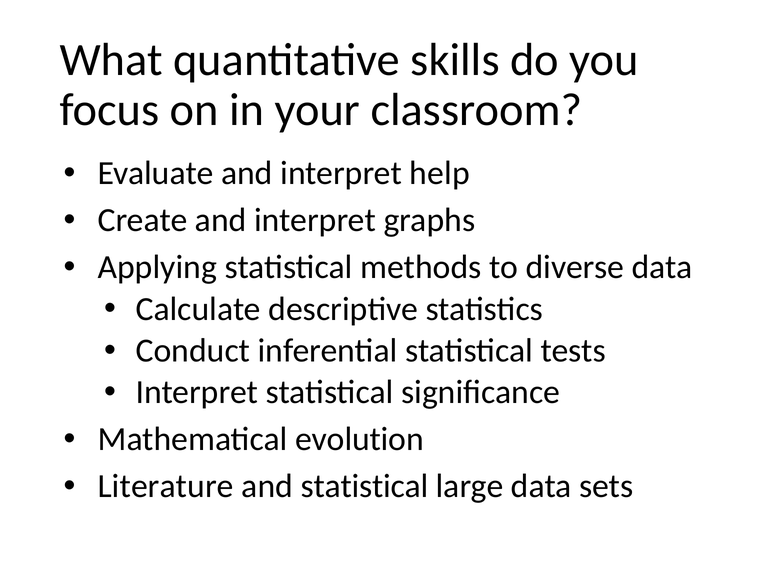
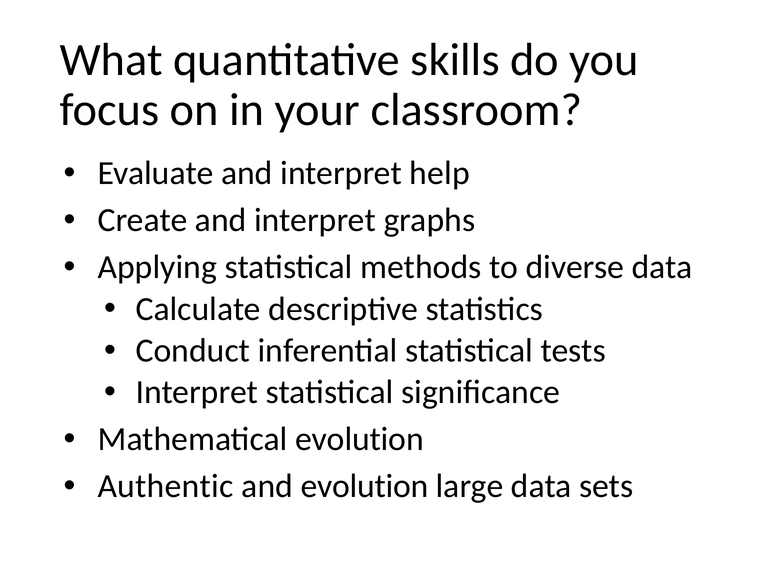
Literature: Literature -> Authentic
and statistical: statistical -> evolution
